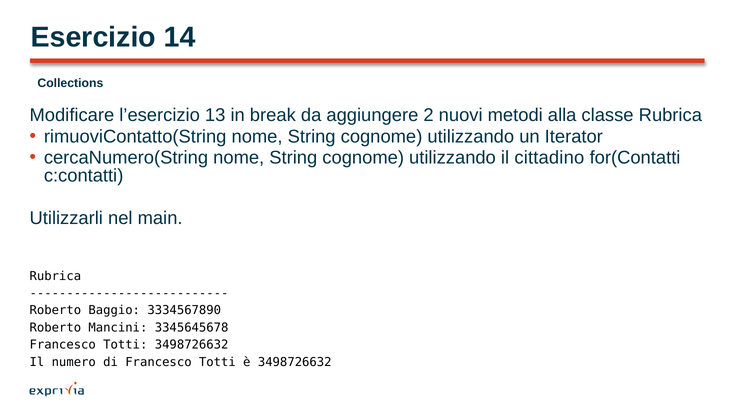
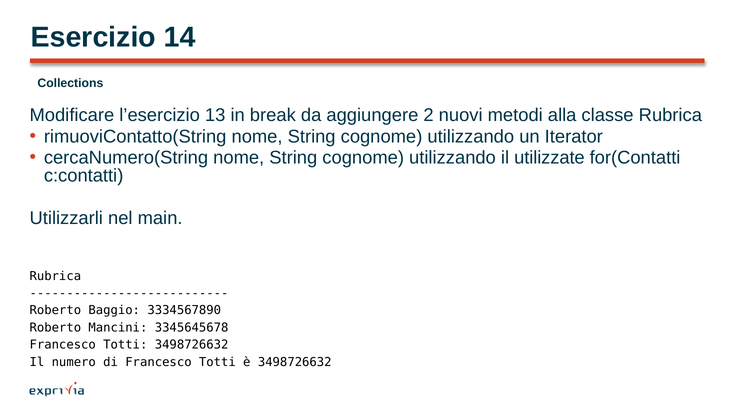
cittadino: cittadino -> utilizzate
